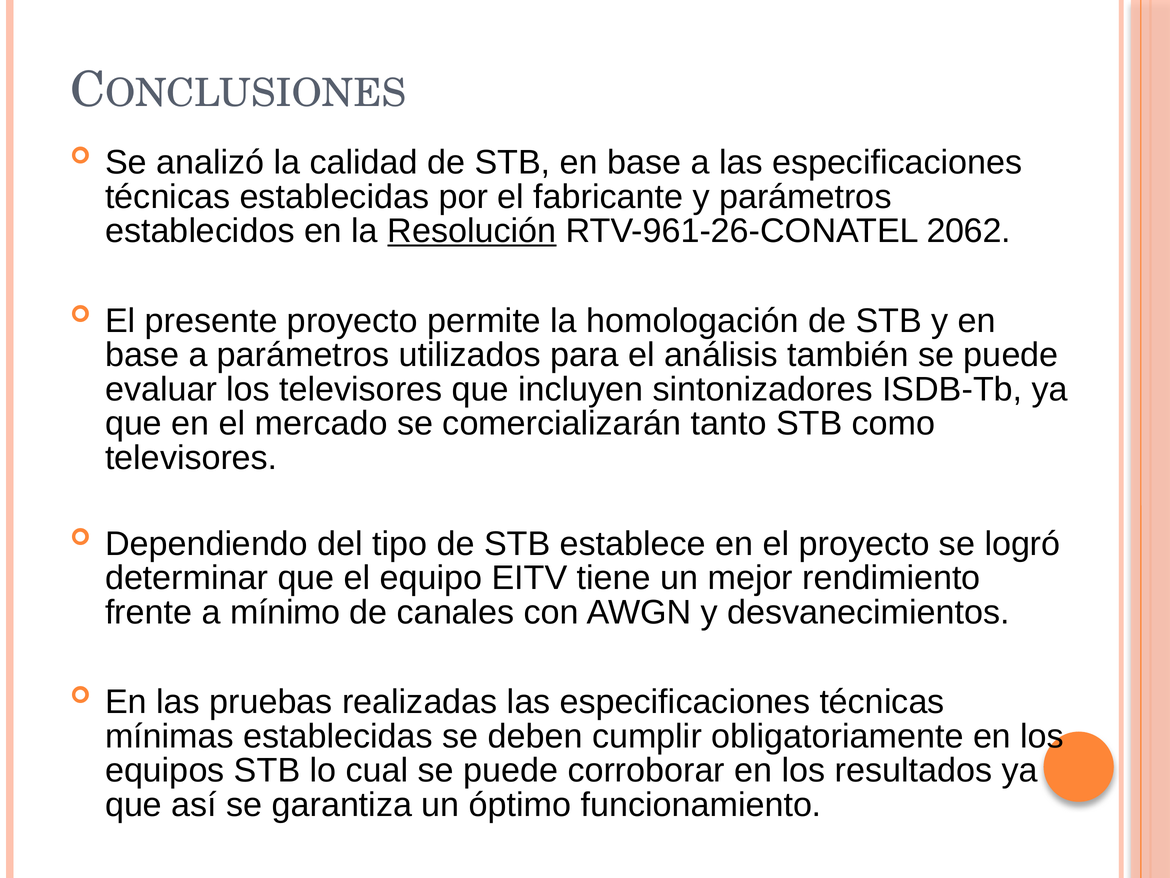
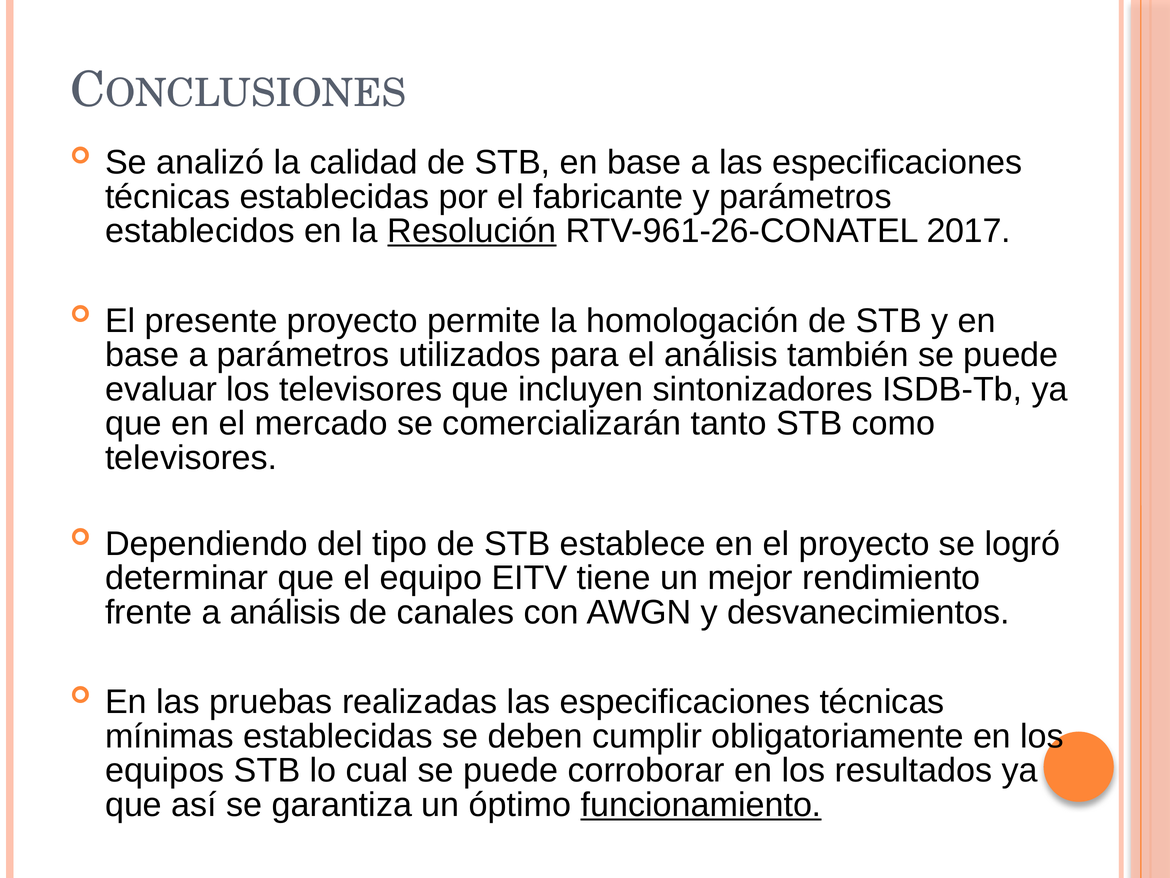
2062: 2062 -> 2017
a mínimo: mínimo -> análisis
funcionamiento underline: none -> present
